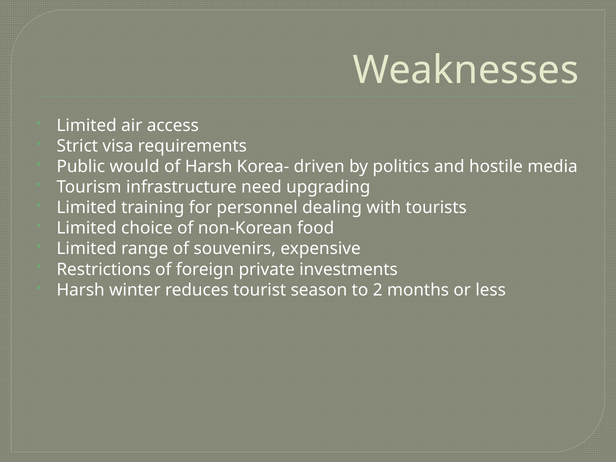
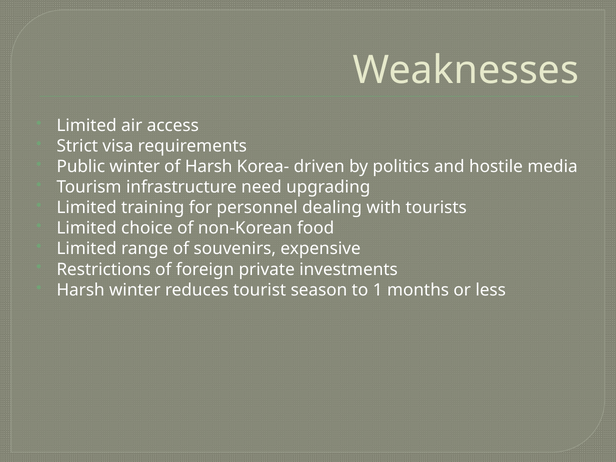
Public would: would -> winter
2: 2 -> 1
